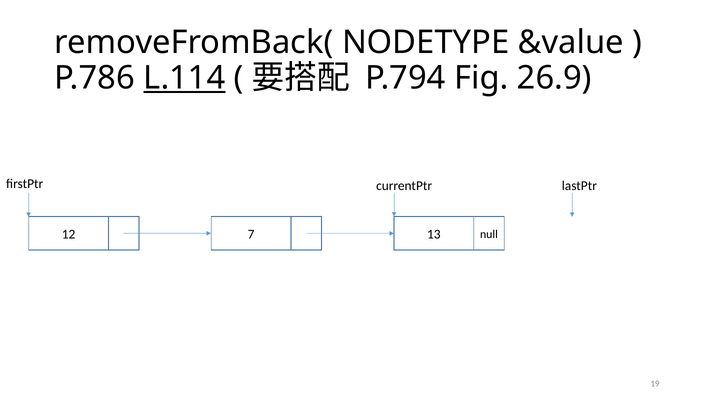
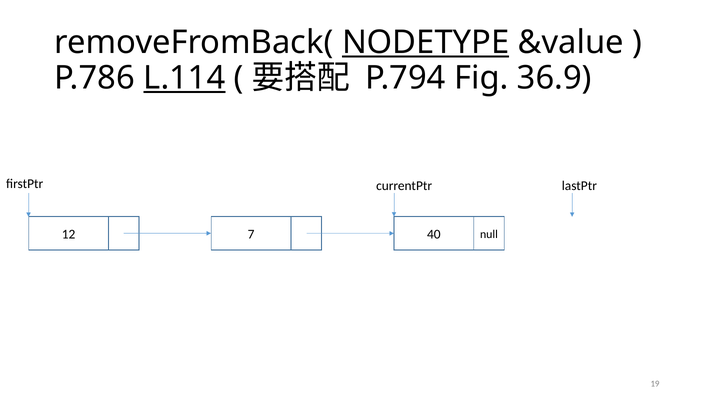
NODETYPE underline: none -> present
26.9: 26.9 -> 36.9
13: 13 -> 40
